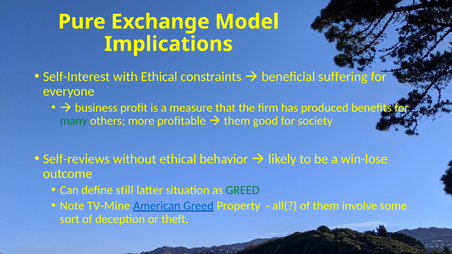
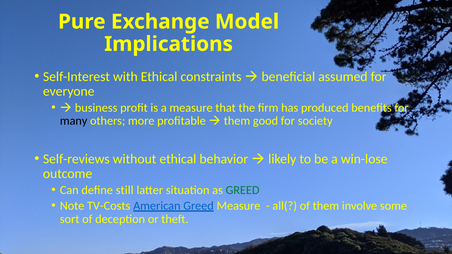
suffering: suffering -> assumed
many colour: green -> black
TV-Mine: TV-Mine -> TV-Costs
Greed Property: Property -> Measure
